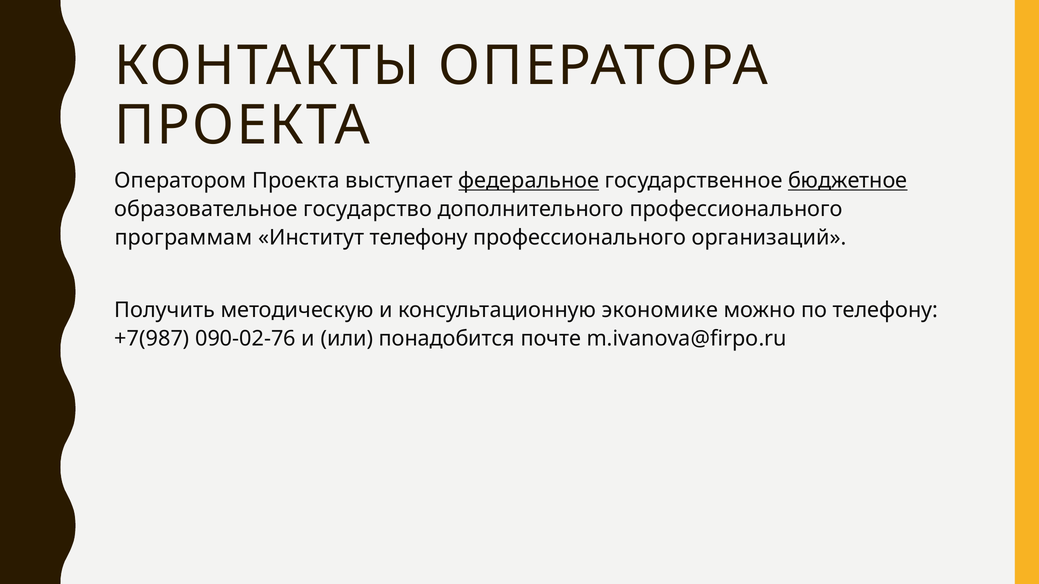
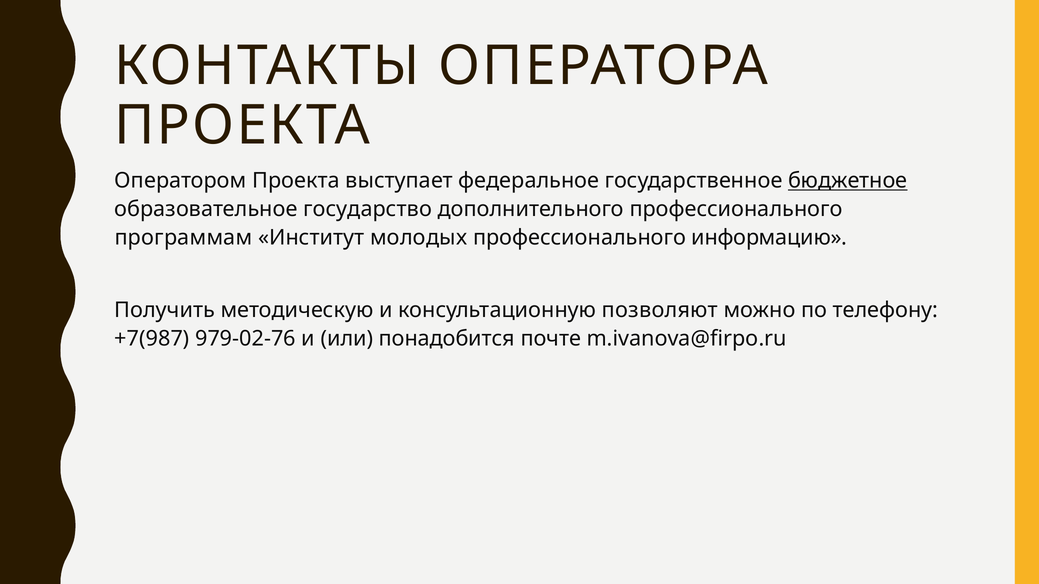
федеральное underline: present -> none
Институт телефону: телефону -> молодых
организаций: организаций -> информацию
экономике: экономике -> позволяют
090-02-76: 090-02-76 -> 979-02-76
